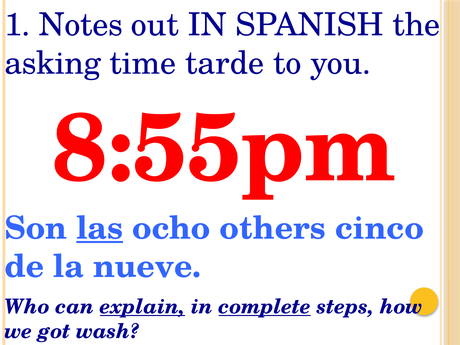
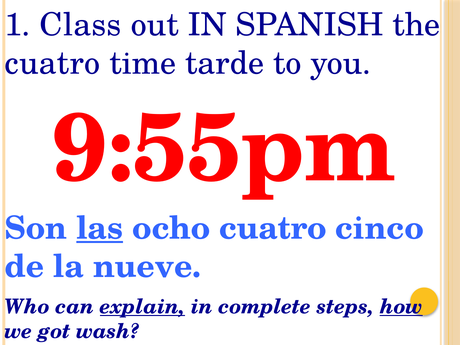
Notes: Notes -> Class
asking at (53, 63): asking -> cuatro
8:55pm: 8:55pm -> 9:55pm
ocho others: others -> cuatro
complete underline: present -> none
how underline: none -> present
